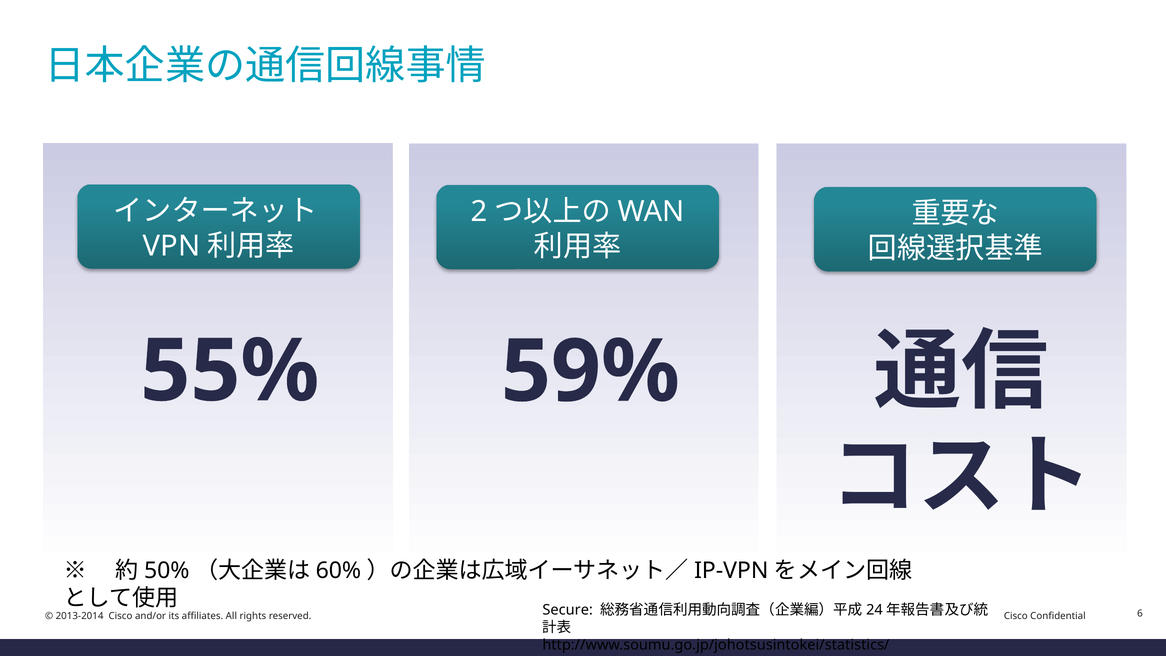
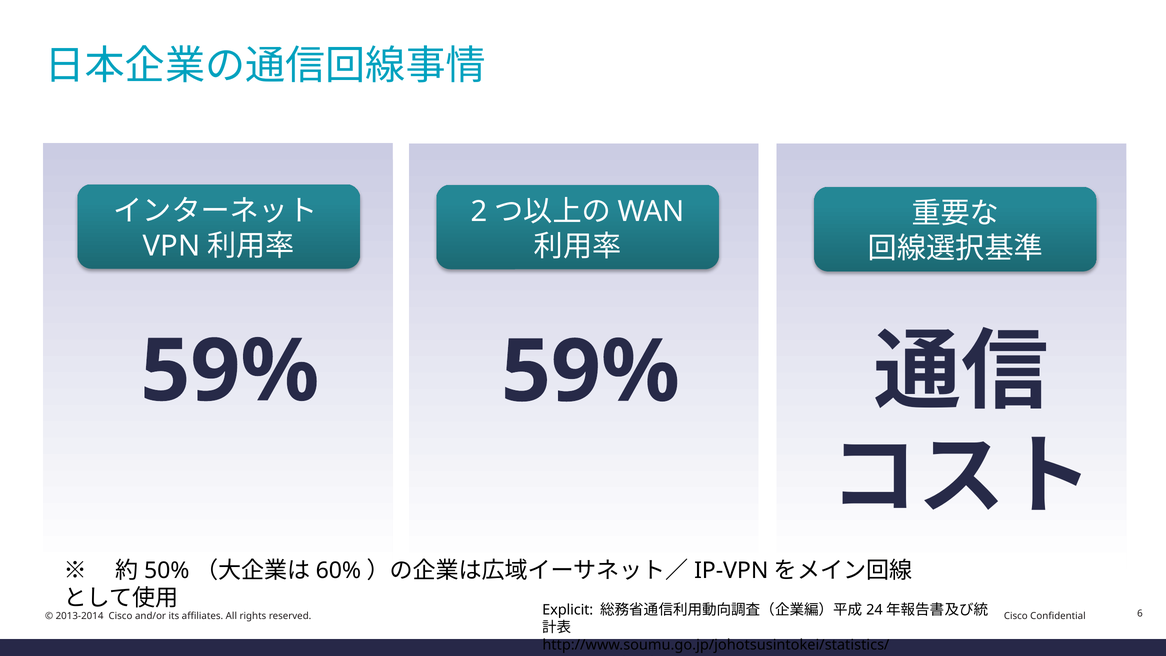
55% at (230, 371): 55% -> 59%
Secure: Secure -> Explicit
